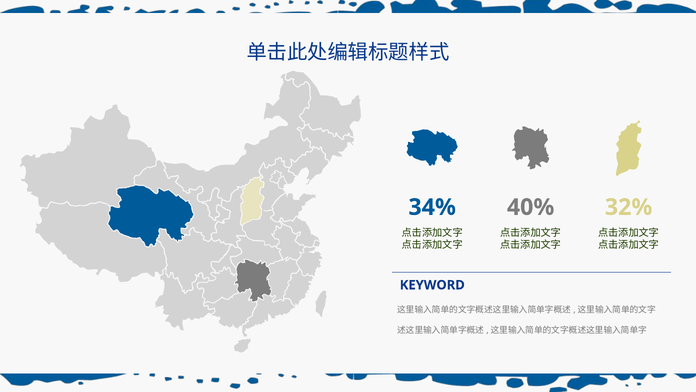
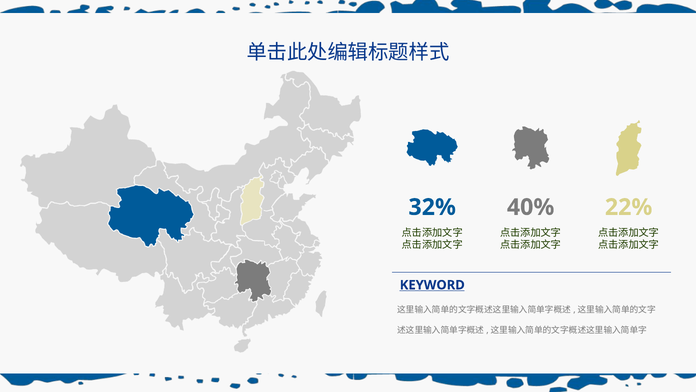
34%: 34% -> 32%
32%: 32% -> 22%
KEYWORD underline: none -> present
